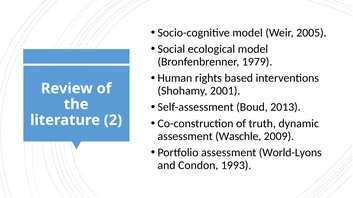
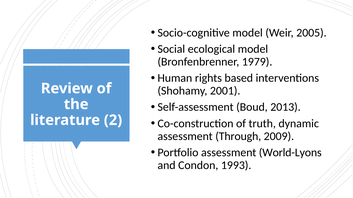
Waschle: Waschle -> Through
